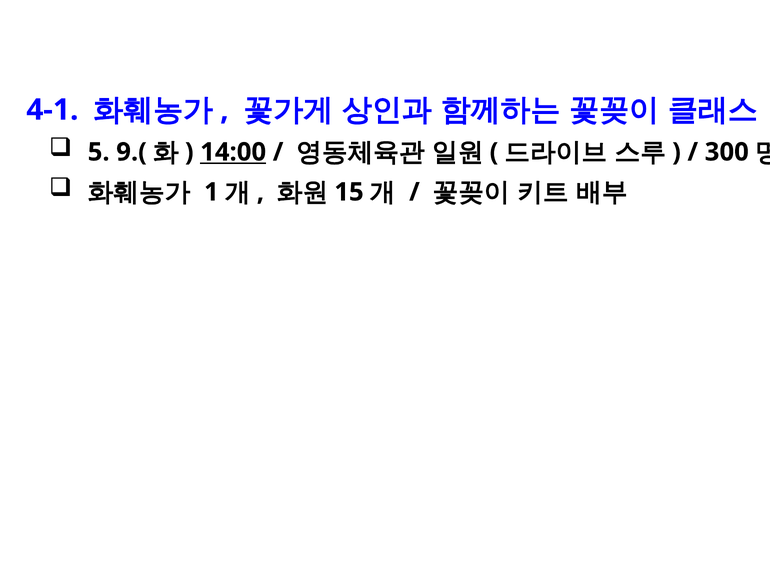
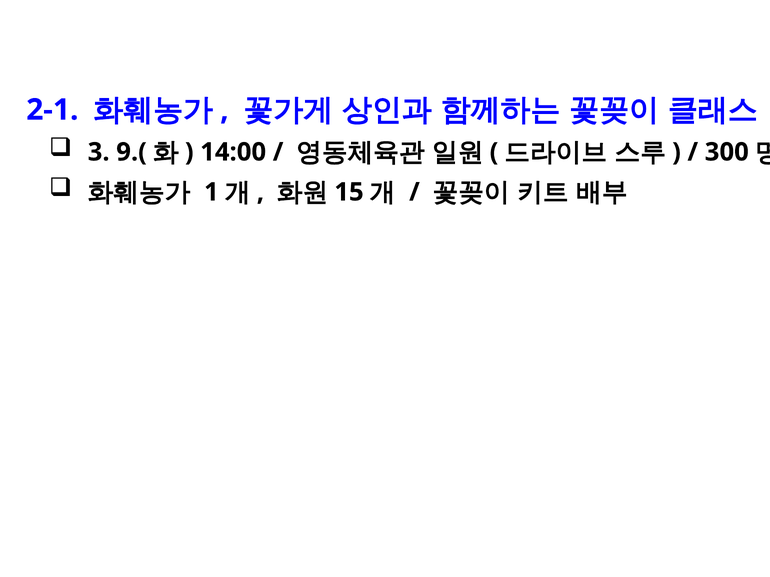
4-1: 4-1 -> 2-1
5: 5 -> 3
14:00 underline: present -> none
